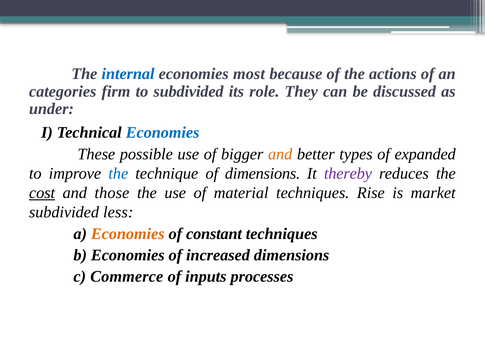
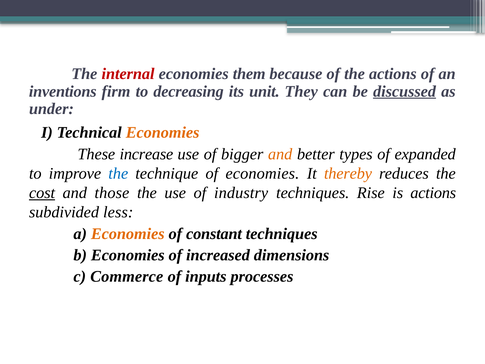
internal colour: blue -> red
most: most -> them
categories: categories -> inventions
to subdivided: subdivided -> decreasing
role: role -> unit
discussed underline: none -> present
Economies at (163, 133) colour: blue -> orange
possible: possible -> increase
of dimensions: dimensions -> economies
thereby colour: purple -> orange
material: material -> industry
is market: market -> actions
